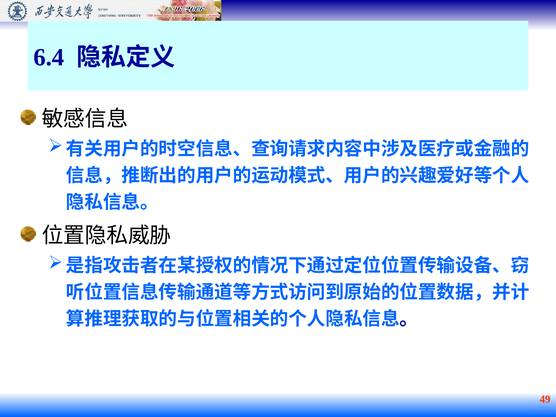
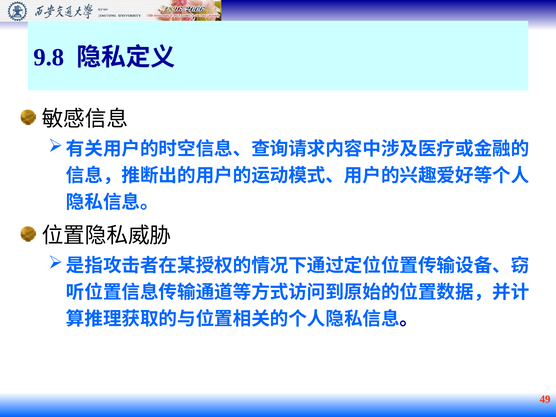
6.4: 6.4 -> 9.8
